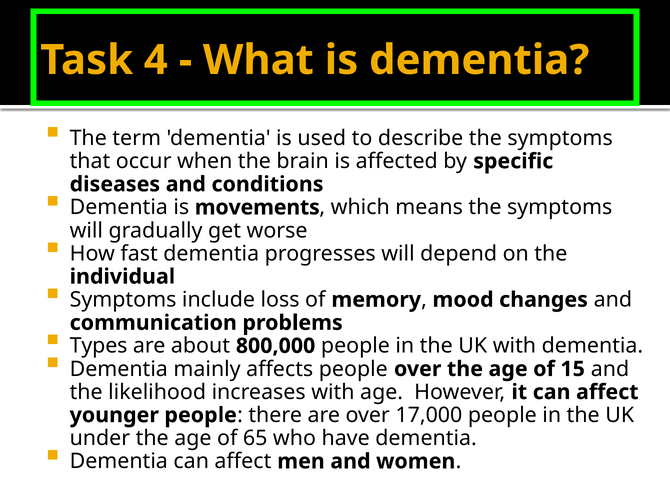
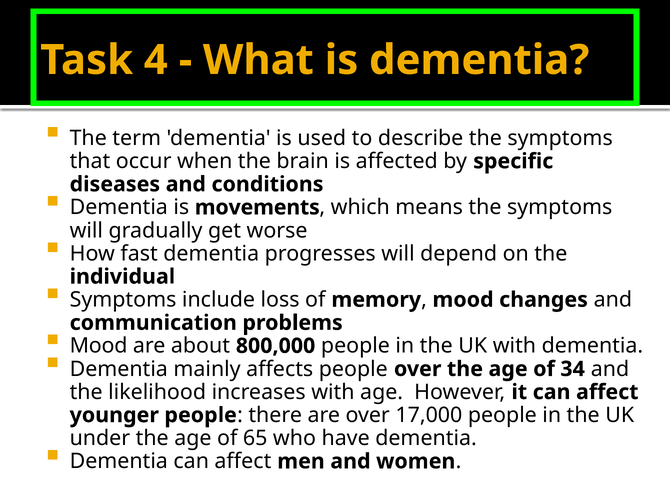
Types at (99, 346): Types -> Mood
15: 15 -> 34
